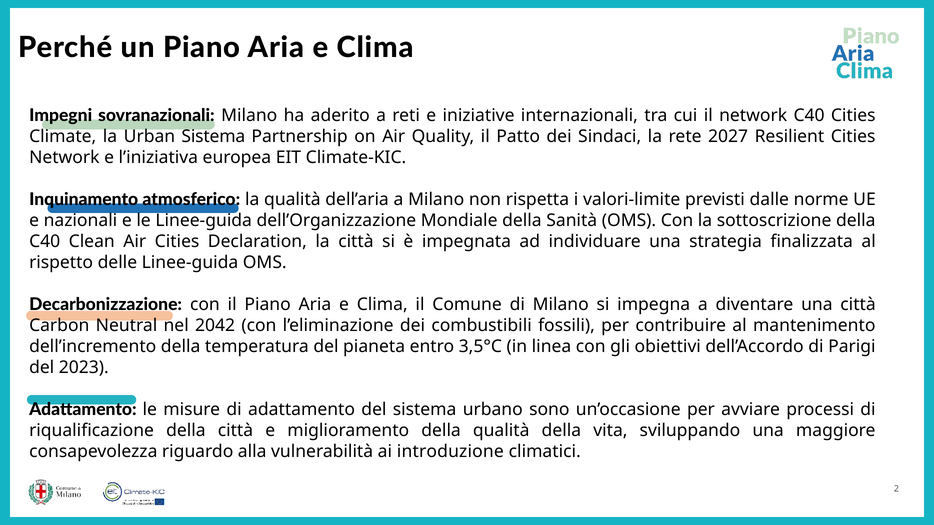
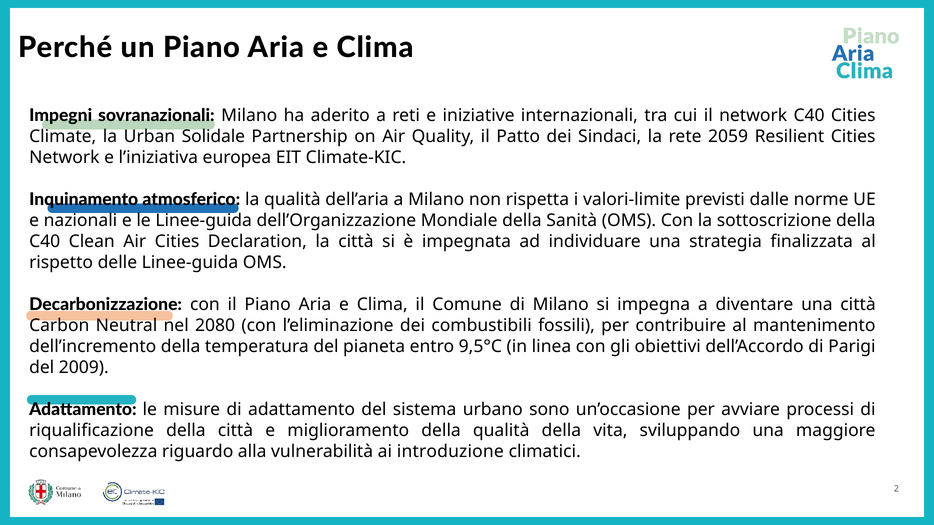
Urban Sistema: Sistema -> Solidale
2027: 2027 -> 2059
2042: 2042 -> 2080
3,5°C: 3,5°C -> 9,5°C
2023: 2023 -> 2009
